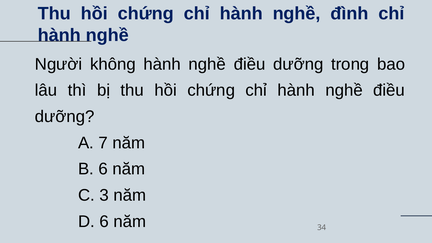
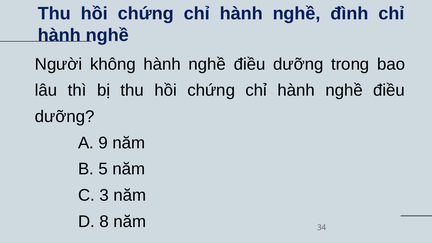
7: 7 -> 9
B 6: 6 -> 5
D 6: 6 -> 8
